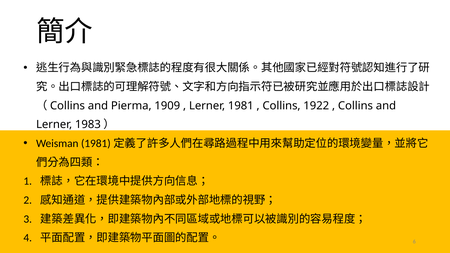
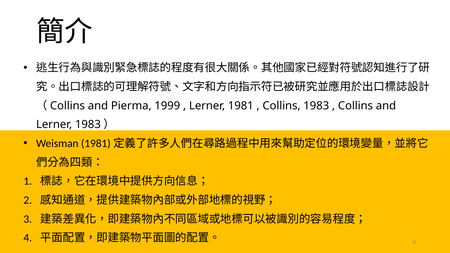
1909: 1909 -> 1999
Collins 1922: 1922 -> 1983
